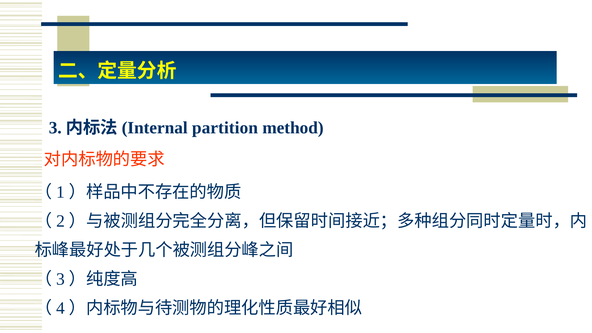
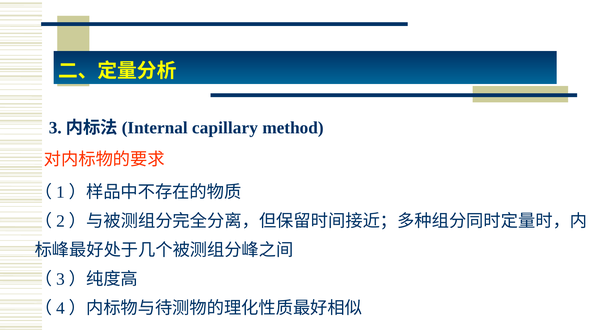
partition: partition -> capillary
